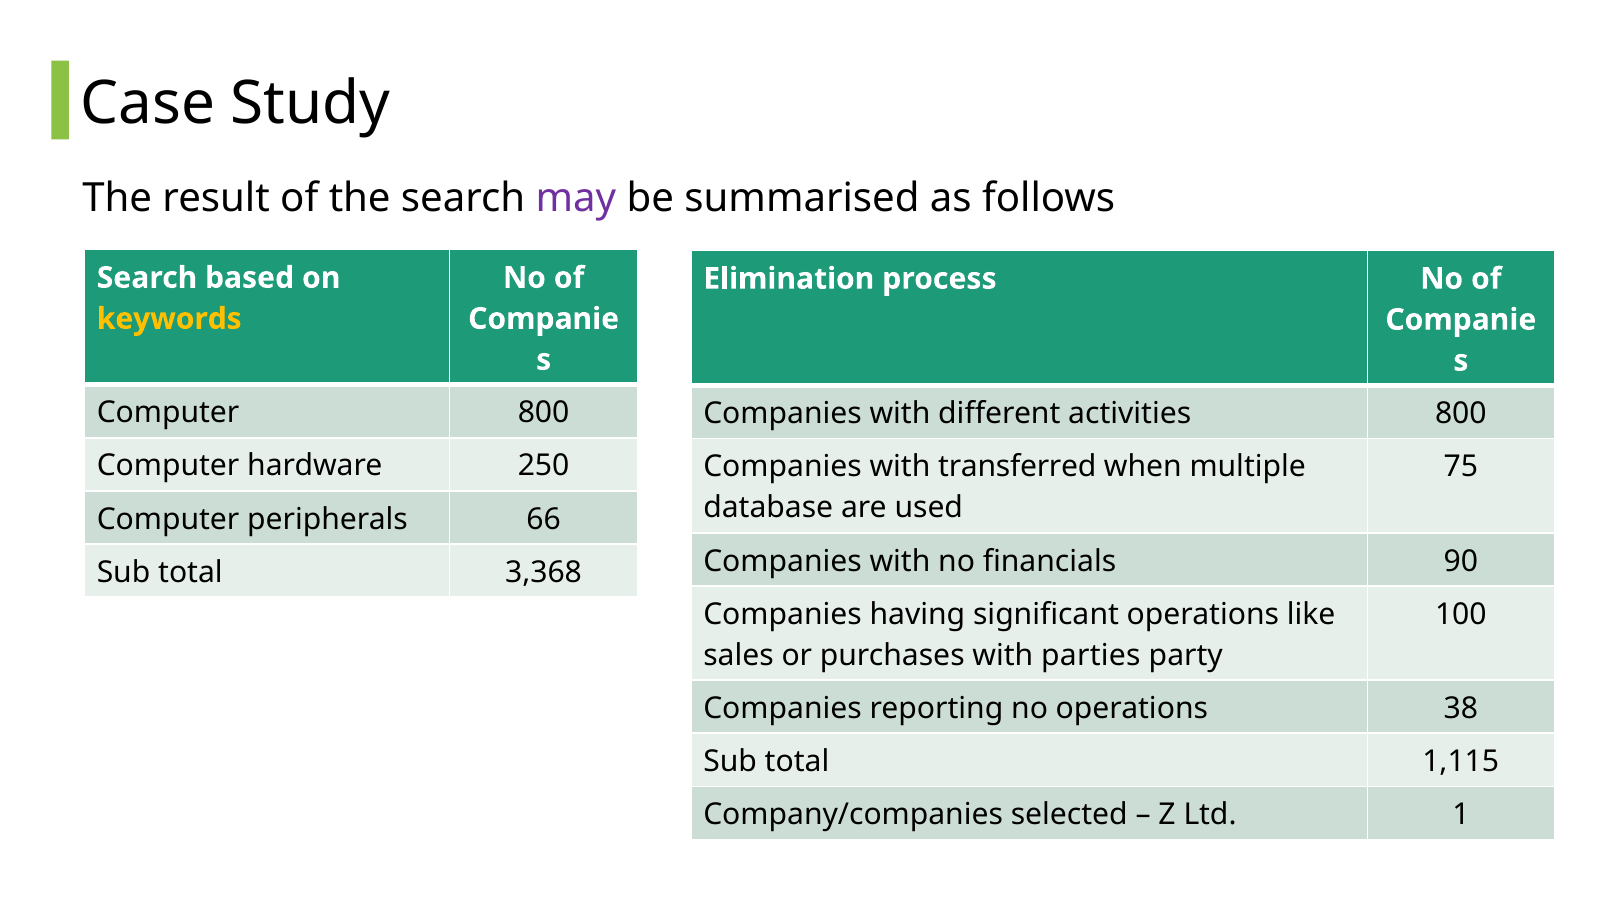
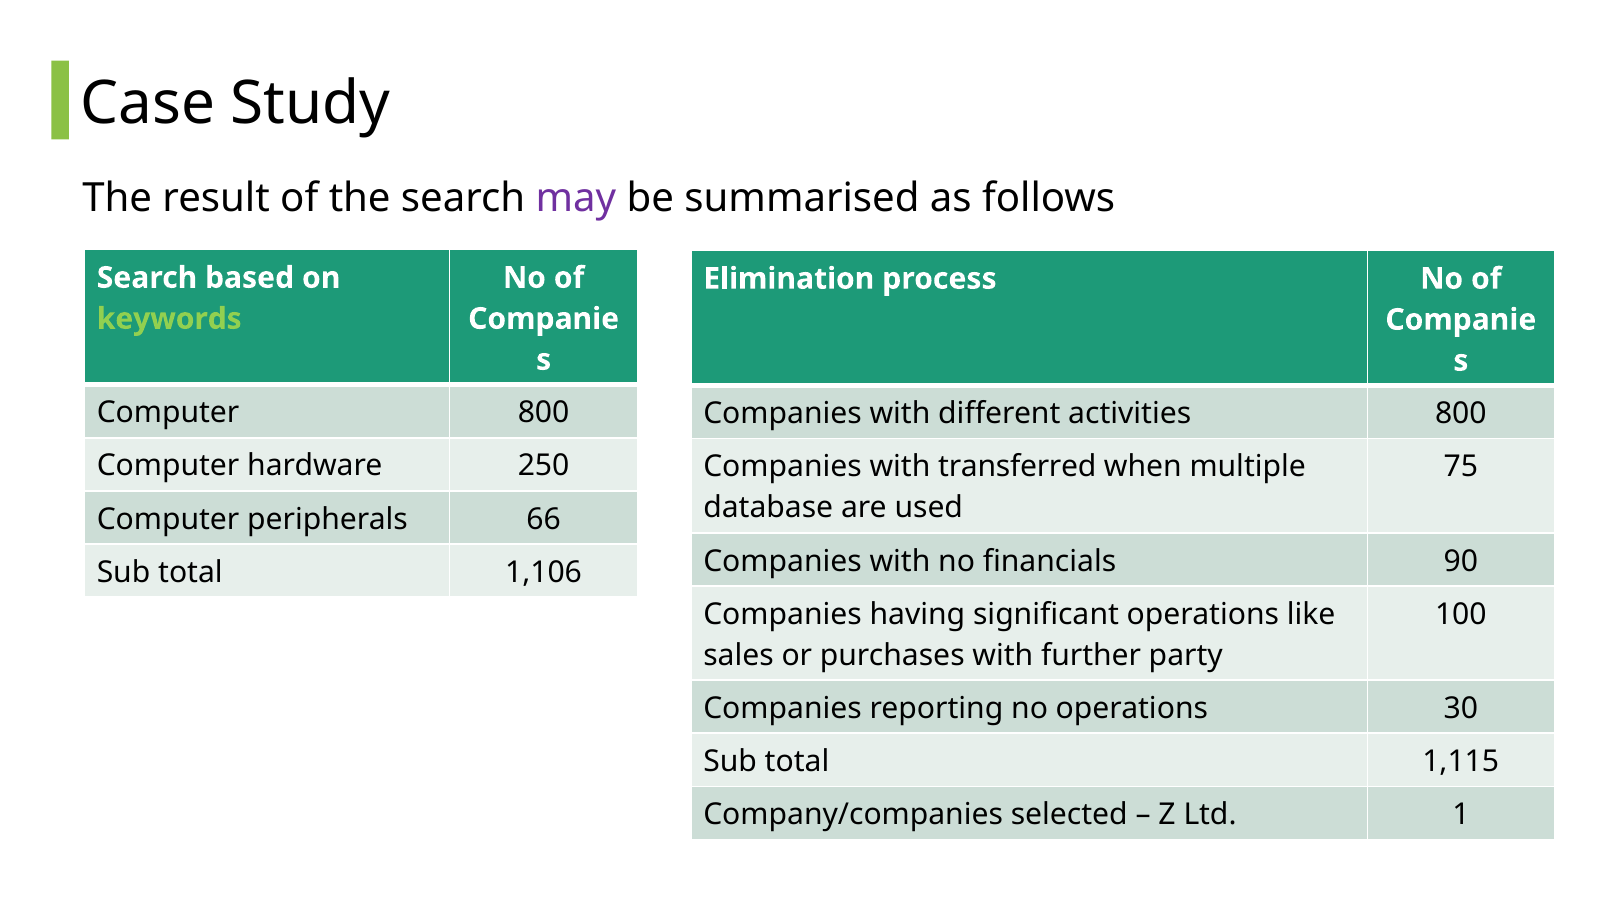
keywords colour: yellow -> light green
3,368: 3,368 -> 1,106
parties: parties -> further
38: 38 -> 30
